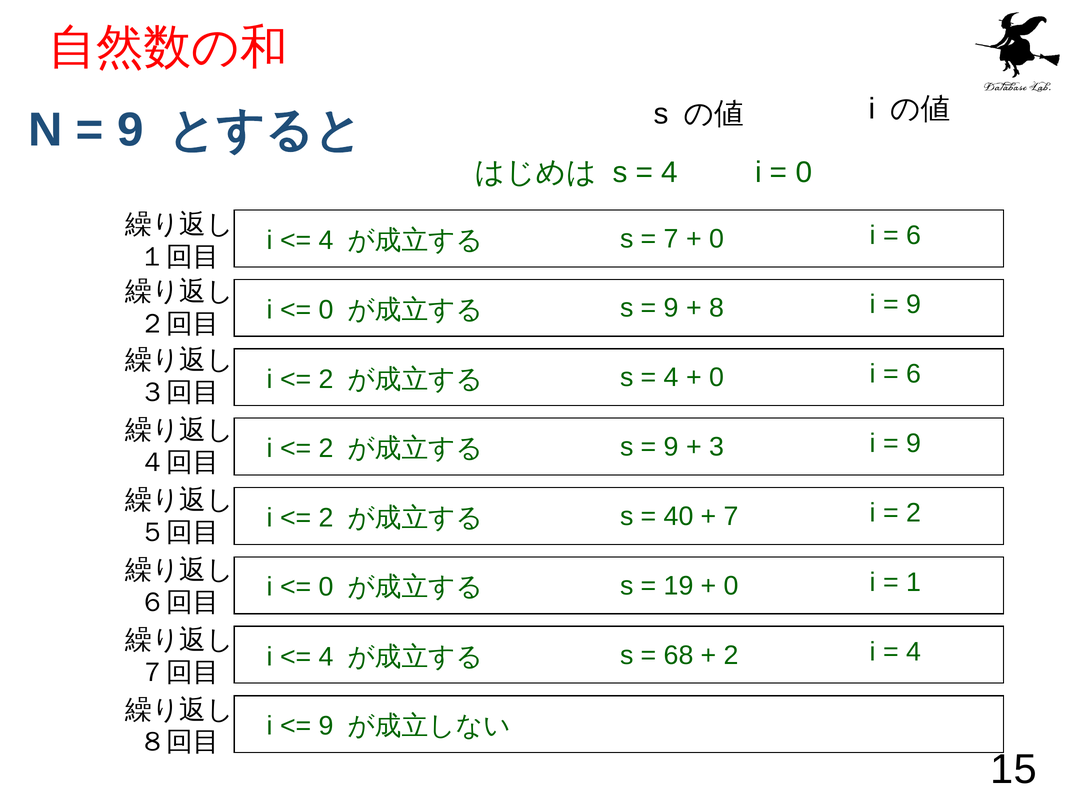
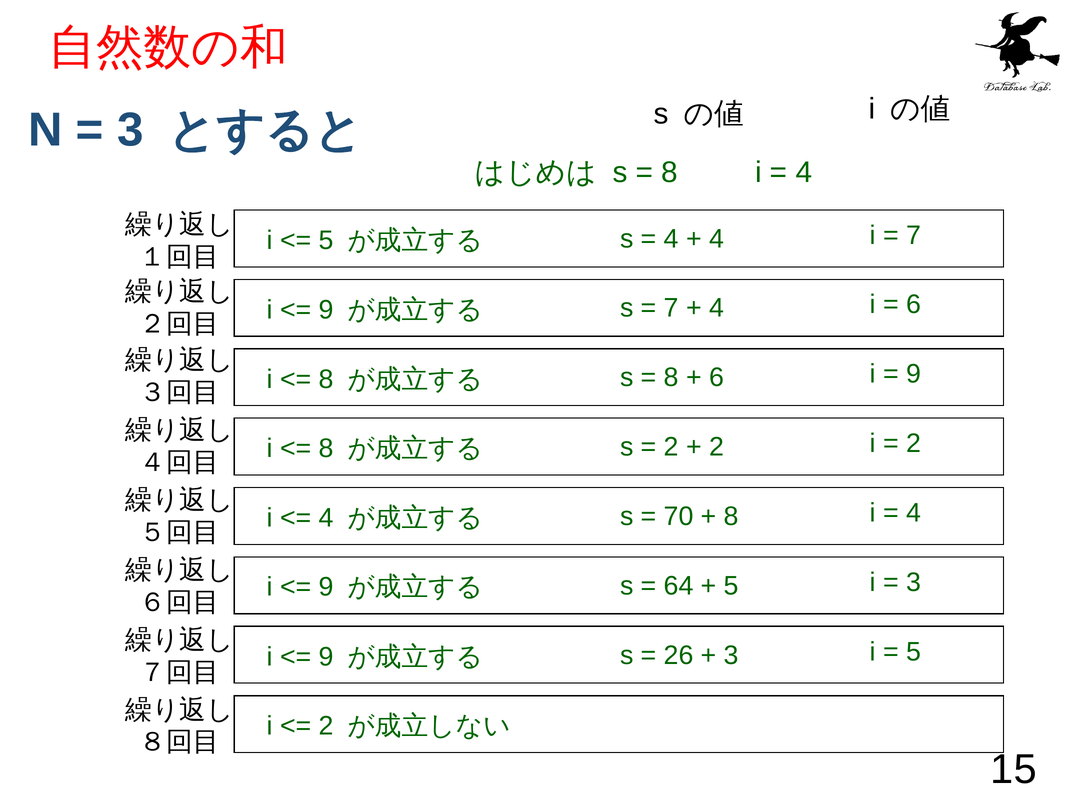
9 at (130, 130): 9 -> 3
4 at (670, 172): 4 -> 8
0 at (804, 172): 0 -> 4
6 at (914, 235): 6 -> 7
4 at (326, 240): 4 -> 5
7 at (671, 239): 7 -> 4
0 at (717, 239): 0 -> 4
9 at (914, 304): 9 -> 6
0 at (326, 310): 0 -> 9
9 at (671, 308): 9 -> 7
8 at (717, 308): 8 -> 4
6 at (914, 374): 6 -> 9
2 at (326, 379): 2 -> 8
4 at (671, 377): 4 -> 8
0 at (717, 377): 0 -> 6
9 at (914, 443): 9 -> 2
2 at (326, 448): 2 -> 8
9 at (671, 446): 9 -> 2
3 at (717, 446): 3 -> 2
2 at (914, 512): 2 -> 4
2 at (326, 517): 2 -> 4
40: 40 -> 70
7 at (731, 516): 7 -> 8
1 at (914, 582): 1 -> 3
0 at (326, 587): 0 -> 9
19: 19 -> 64
0 at (731, 585): 0 -> 5
4 at (914, 651): 4 -> 5
4 at (326, 656): 4 -> 9
68: 68 -> 26
2 at (731, 655): 2 -> 3
9 at (326, 725): 9 -> 2
